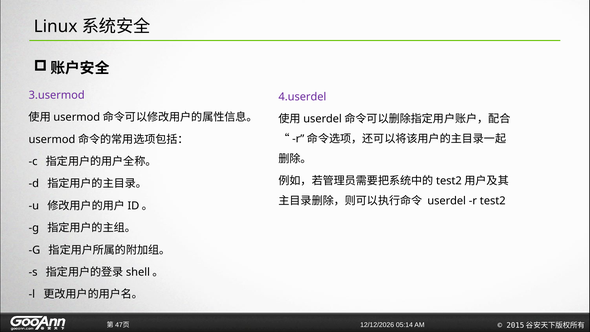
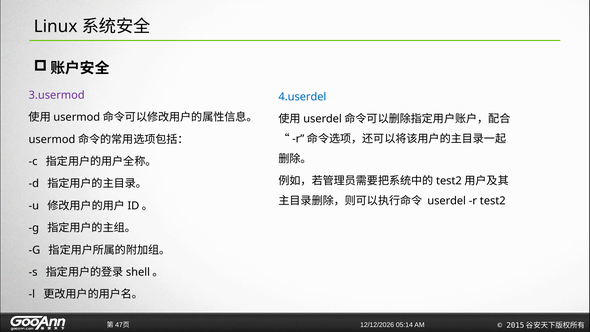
4.userdel colour: purple -> blue
